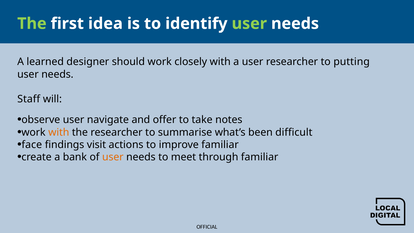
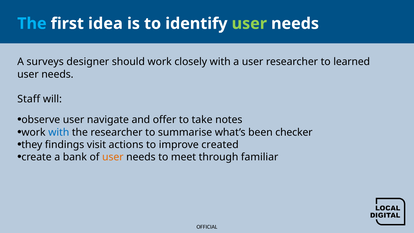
The at (32, 24) colour: light green -> light blue
learned: learned -> surveys
putting: putting -> learned
with at (59, 132) colour: orange -> blue
difficult: difficult -> checker
face: face -> they
improve familiar: familiar -> created
